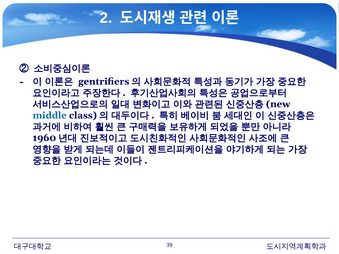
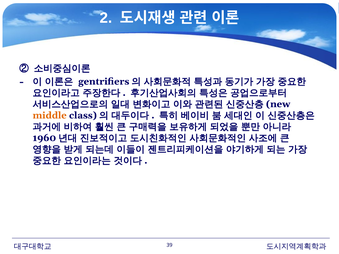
middle colour: blue -> orange
